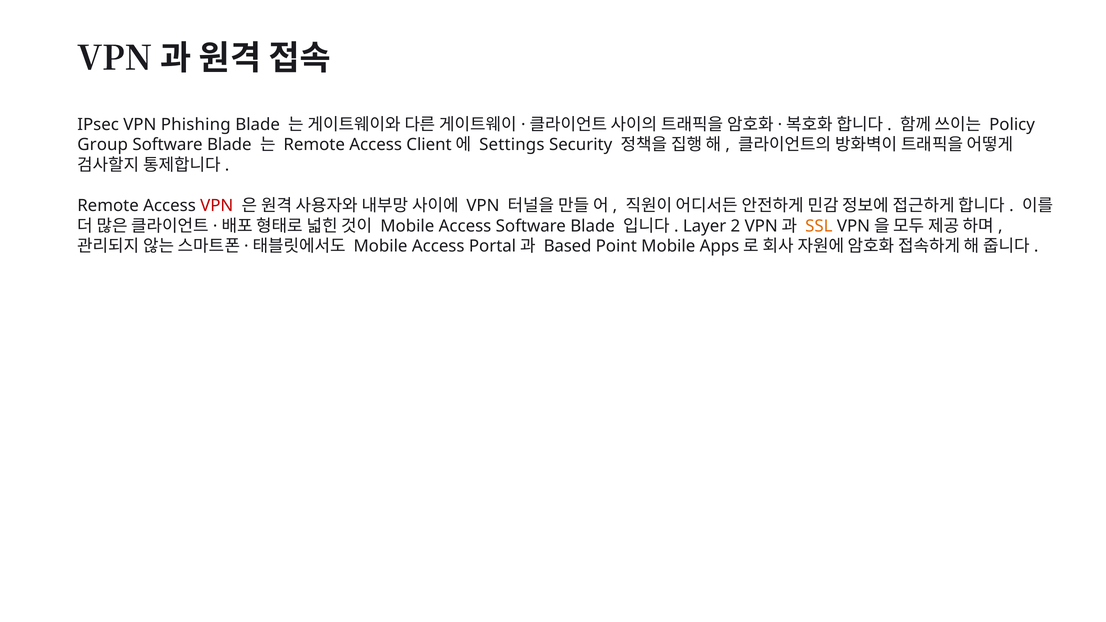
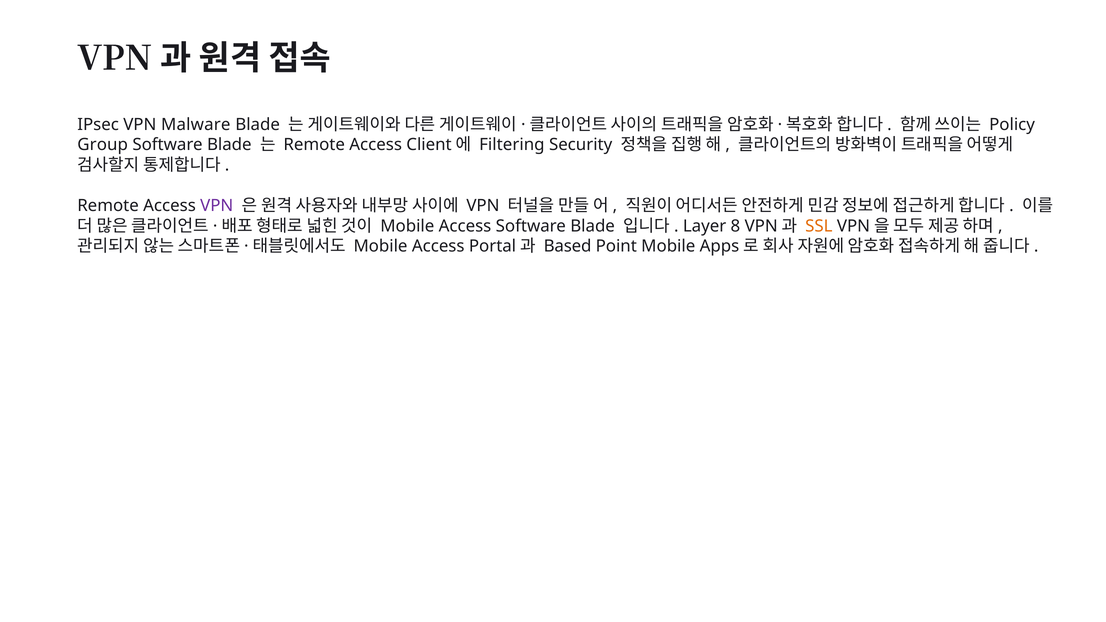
Phishing: Phishing -> Malware
Settings: Settings -> Filtering
VPN at (217, 206) colour: red -> purple
2: 2 -> 8
